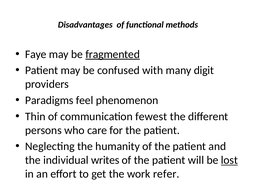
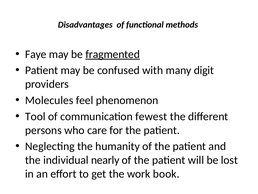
Paradigms: Paradigms -> Molecules
Thin: Thin -> Tool
writes: writes -> nearly
lost underline: present -> none
refer: refer -> book
